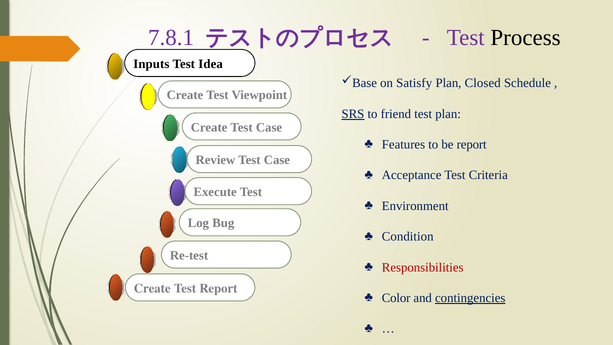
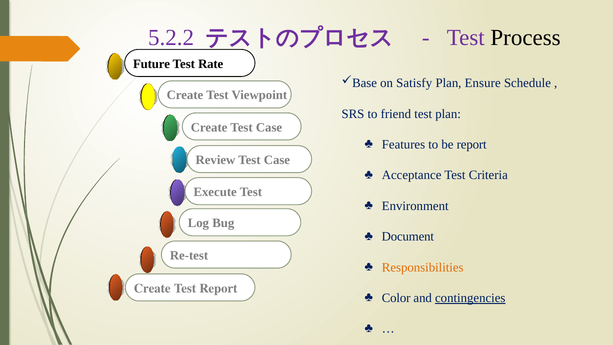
7.8.1: 7.8.1 -> 5.2.2
Inputs: Inputs -> Future
Idea: Idea -> Rate
Closed: Closed -> Ensure
SRS underline: present -> none
Condition: Condition -> Document
Responsibilities colour: red -> orange
